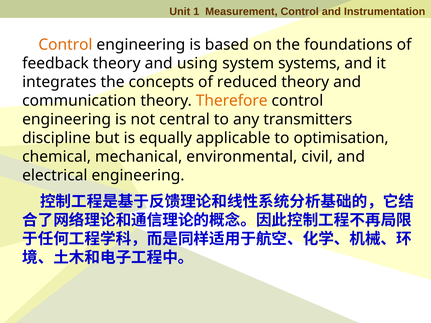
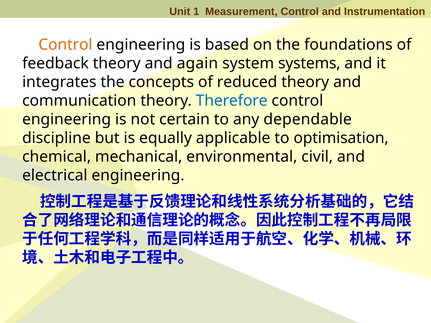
using: using -> again
Therefore colour: orange -> blue
central: central -> certain
transmitters: transmitters -> dependable
